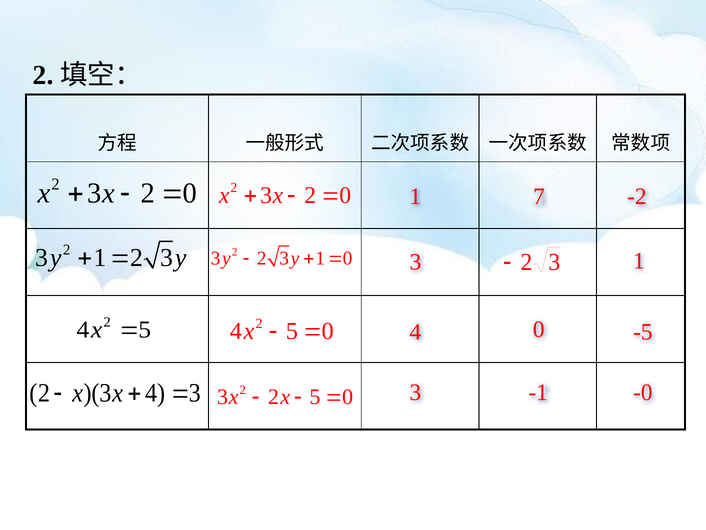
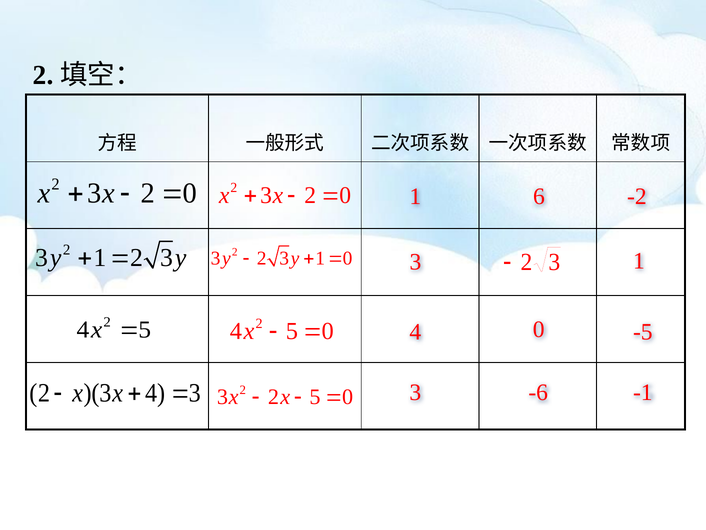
7: 7 -> 6
-1: -1 -> -6
-0: -0 -> -1
